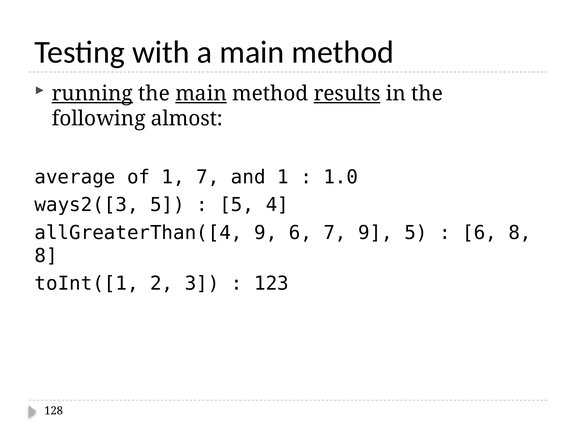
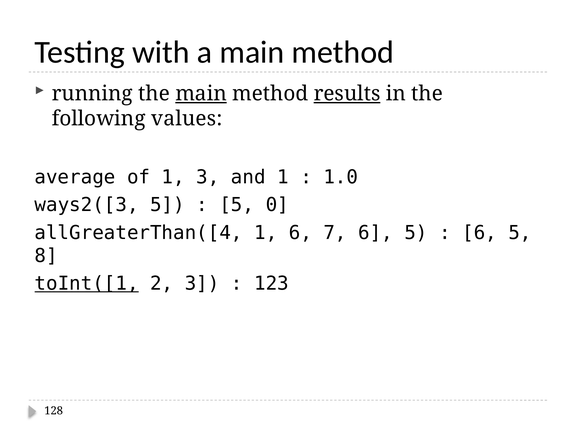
running underline: present -> none
almost: almost -> values
1 7: 7 -> 3
4: 4 -> 0
allGreaterThan([4 9: 9 -> 1
7 9: 9 -> 6
8 at (520, 233): 8 -> 5
toInt([1 underline: none -> present
